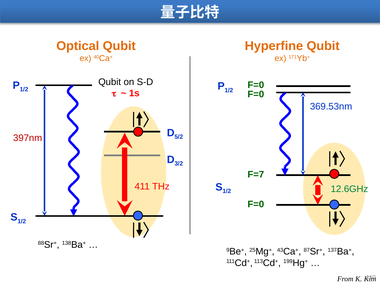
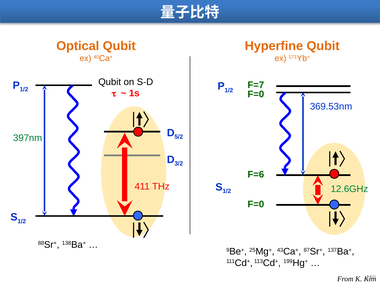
F=0 at (256, 85): F=0 -> F=7
397nm colour: red -> green
F=7: F=7 -> F=6
